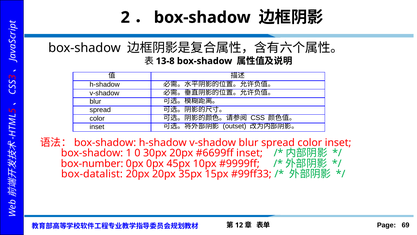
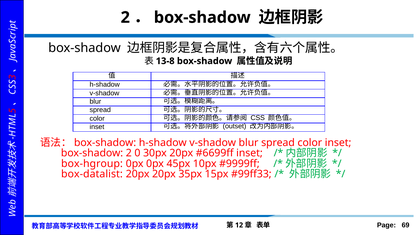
box-shadow 1: 1 -> 2
box-number: box-number -> box-hgroup
